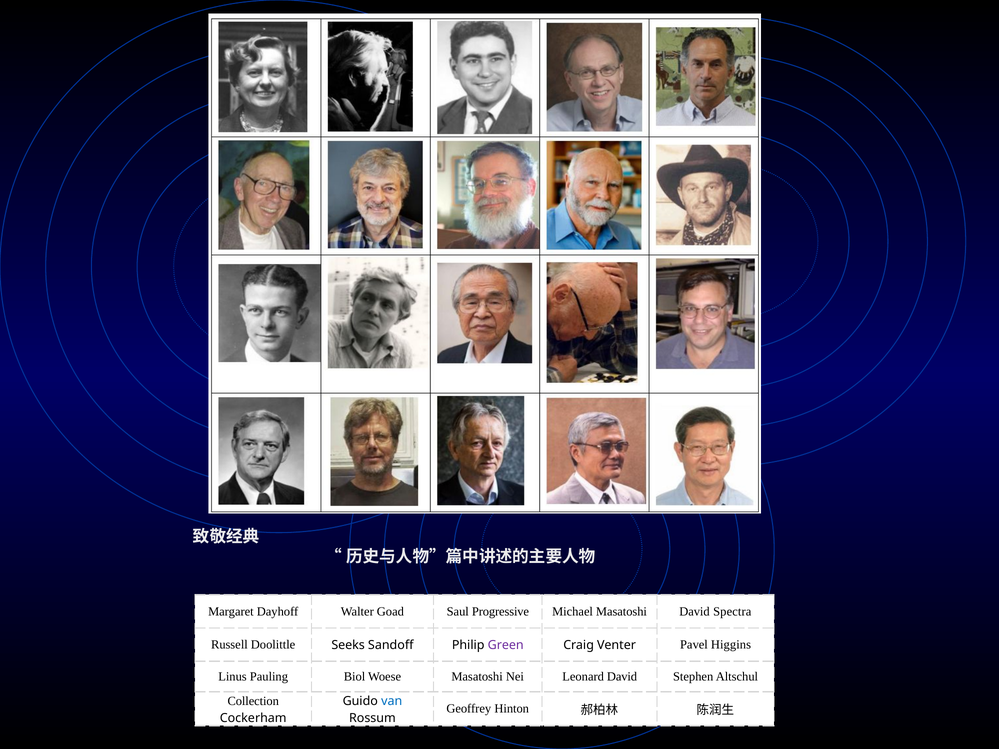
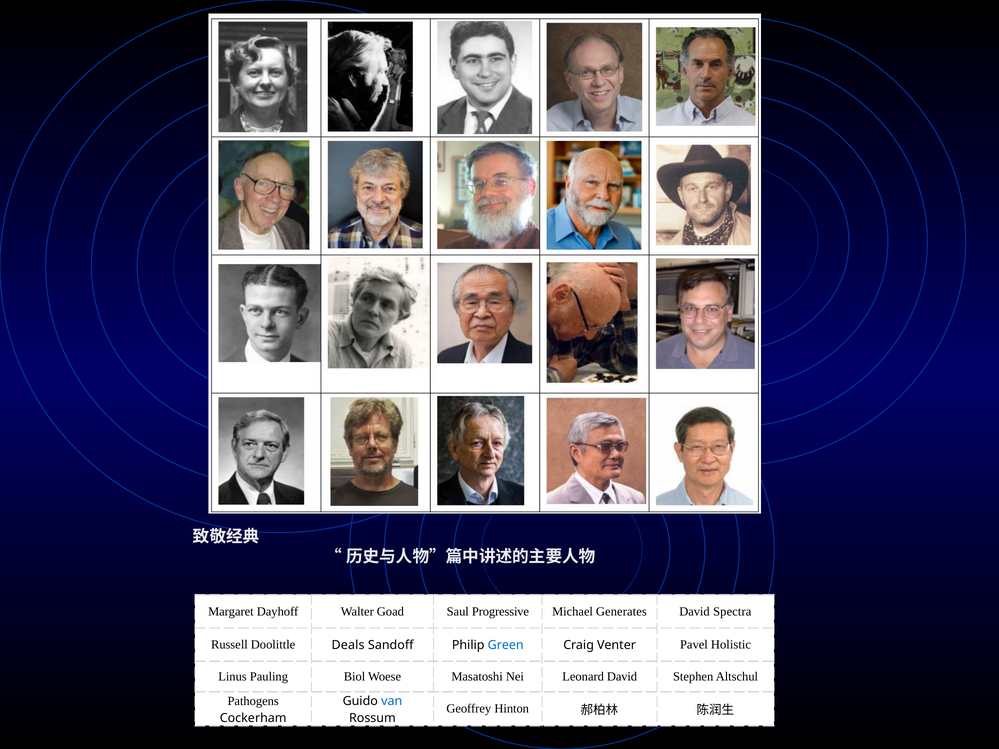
Michael Masatoshi: Masatoshi -> Generates
Seeks: Seeks -> Deals
Green colour: purple -> blue
Higgins: Higgins -> Holistic
Collection: Collection -> Pathogens
